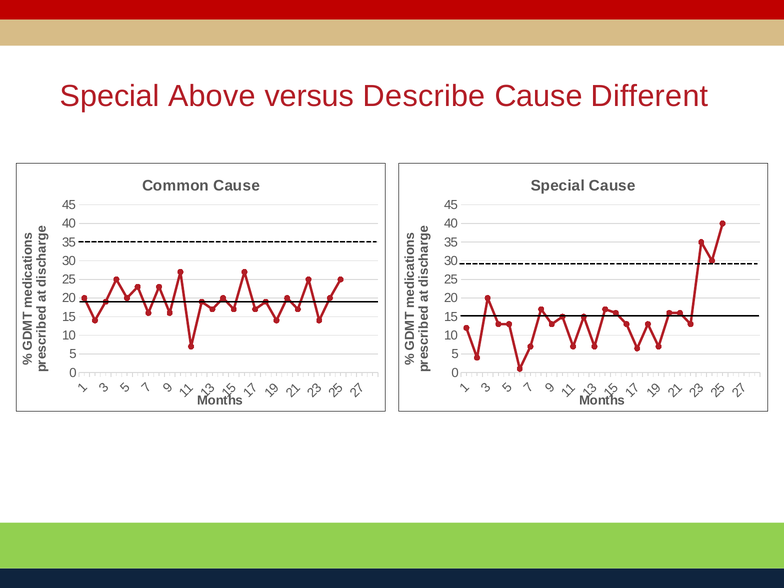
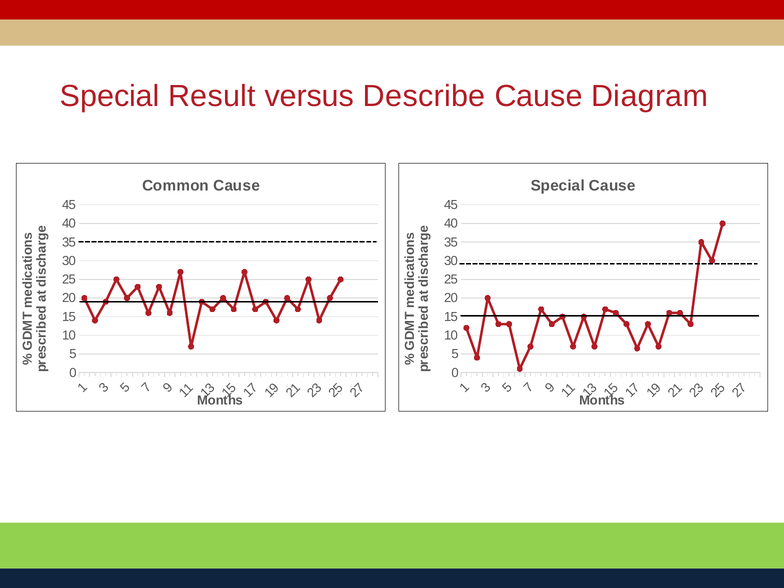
Above: Above -> Result
Different: Different -> Diagram
